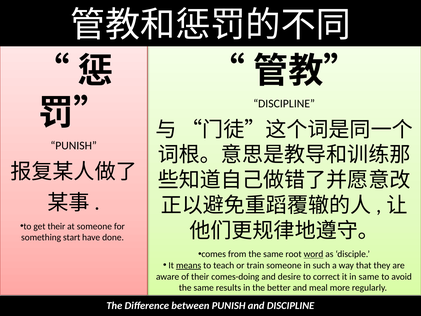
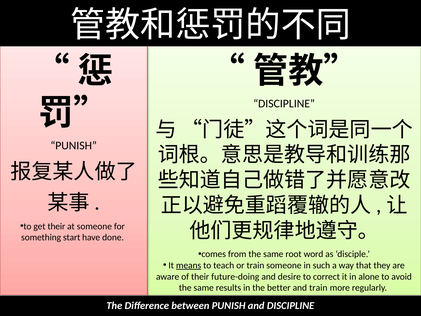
word underline: present -> none
comes-doing: comes-doing -> future-doing
in same: same -> alone
and meal: meal -> train
